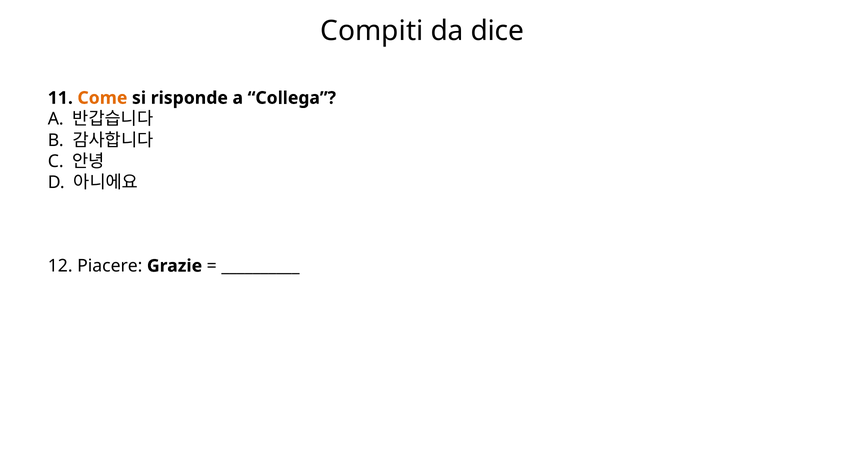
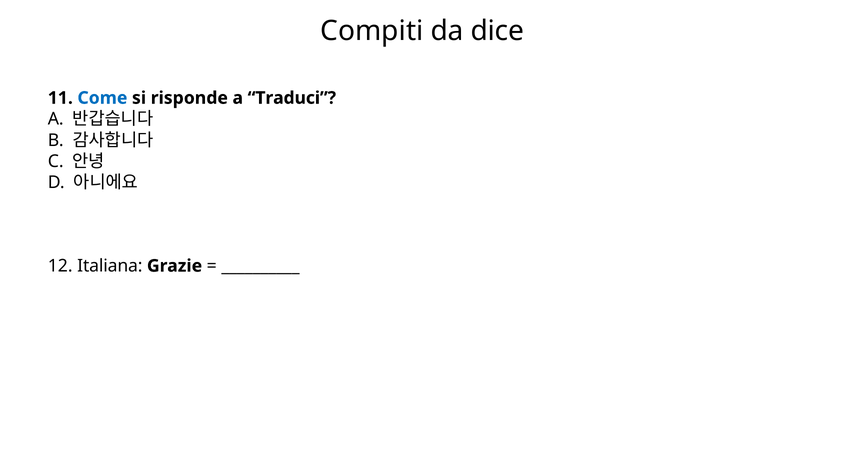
Come colour: orange -> blue
Collega: Collega -> Traduci
Piacere: Piacere -> Italiana
